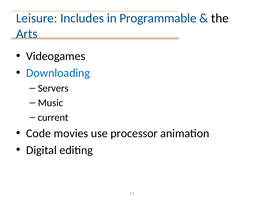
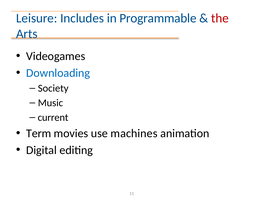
the colour: black -> red
Servers: Servers -> Society
Code: Code -> Term
processor: processor -> machines
